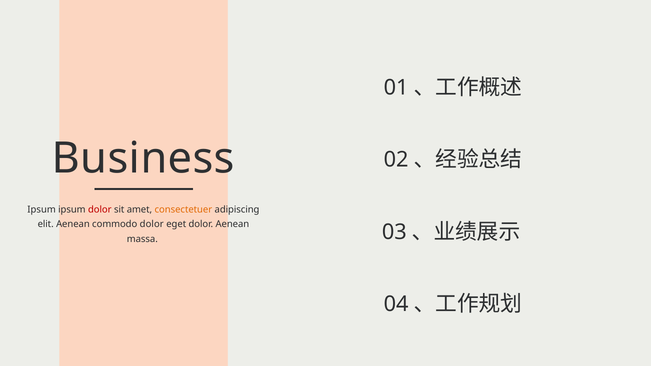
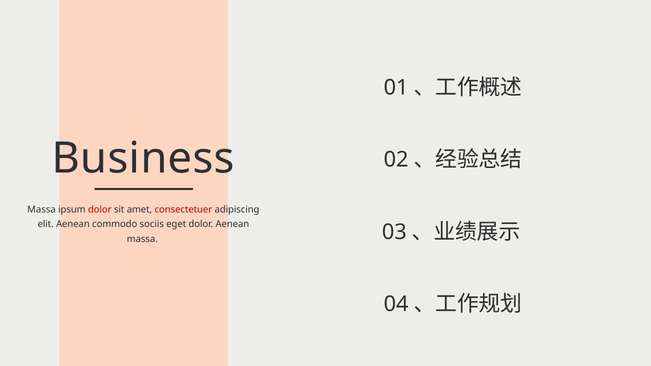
Ipsum at (42, 209): Ipsum -> Massa
consectetuer colour: orange -> red
commodo dolor: dolor -> sociis
